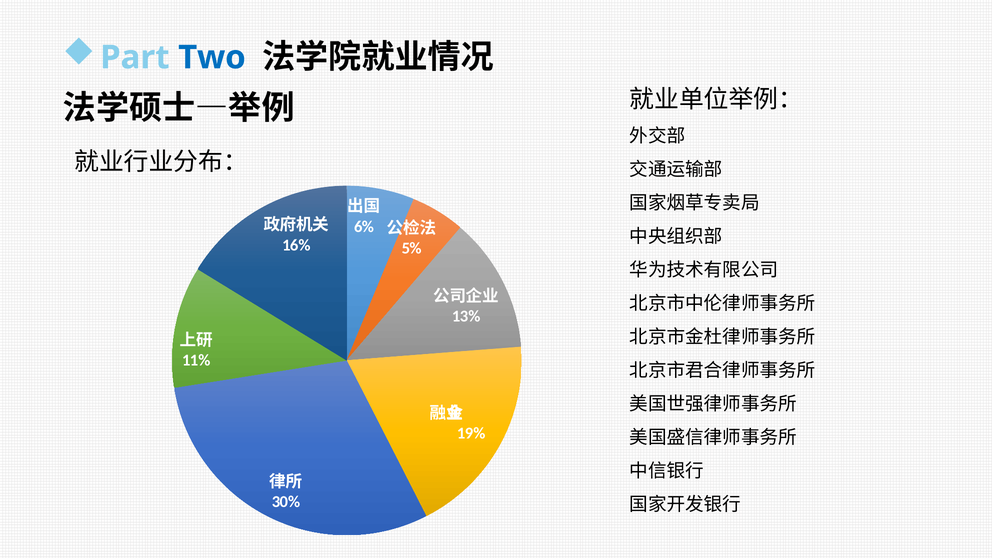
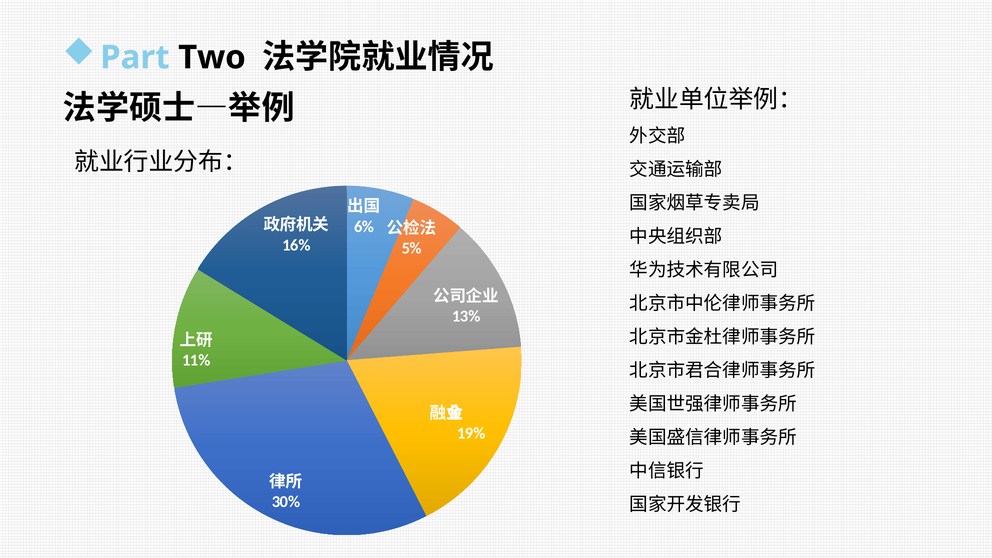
Two colour: blue -> black
